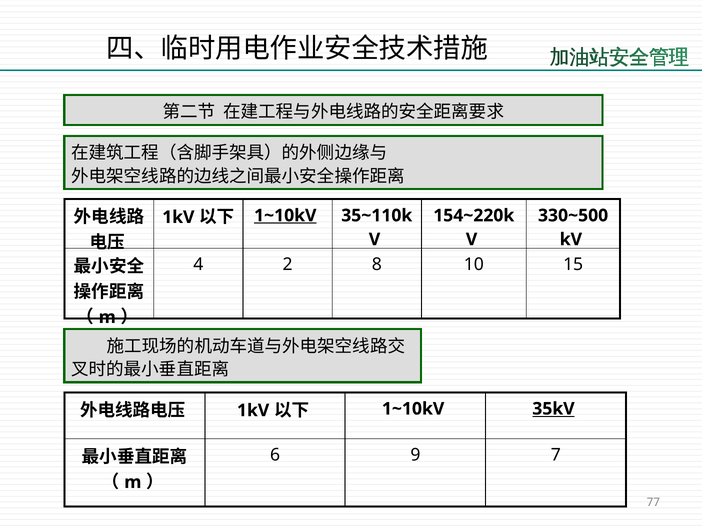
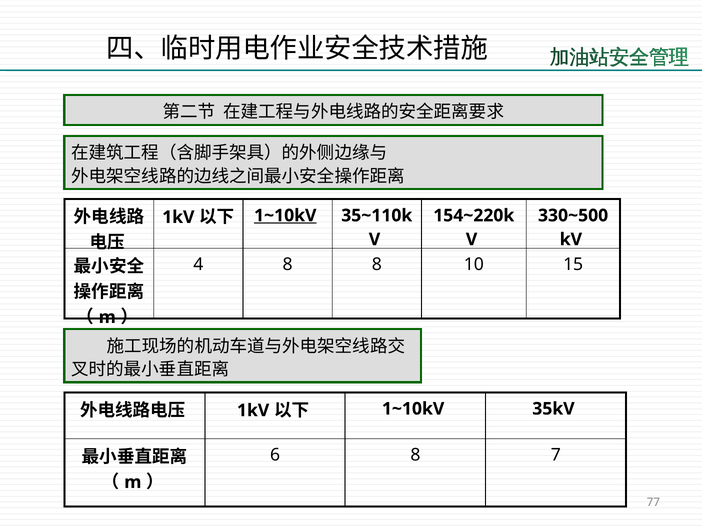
4 2: 2 -> 8
35kV underline: present -> none
6 9: 9 -> 8
